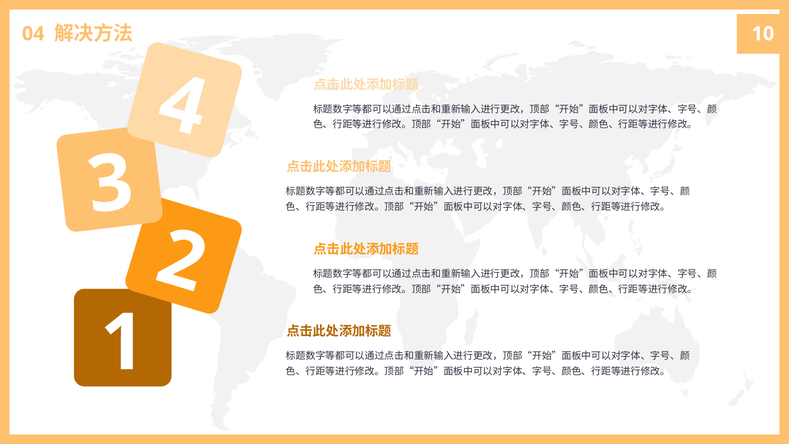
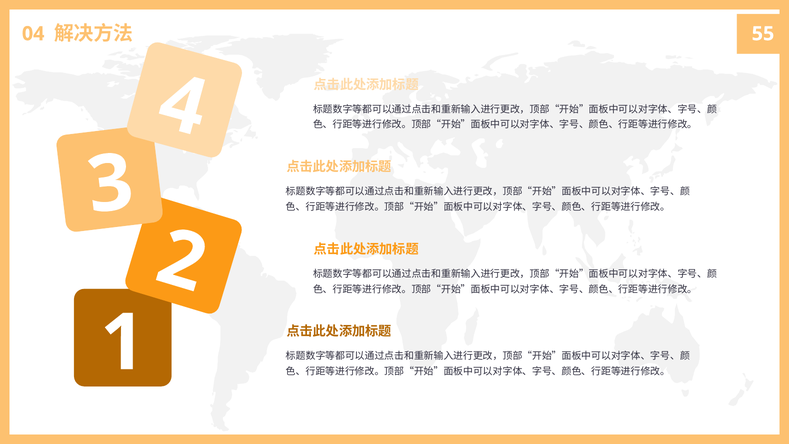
10: 10 -> 55
